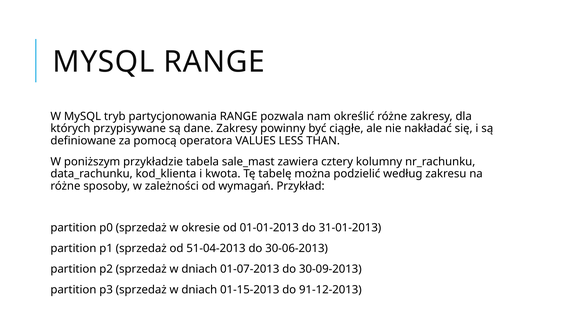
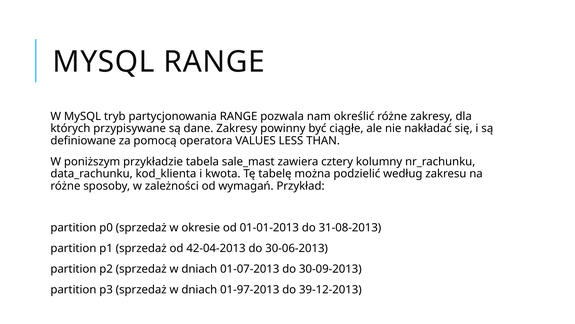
31-01-2013: 31-01-2013 -> 31-08-2013
51-04-2013: 51-04-2013 -> 42-04-2013
01-15-2013: 01-15-2013 -> 01-97-2013
91-12-2013: 91-12-2013 -> 39-12-2013
